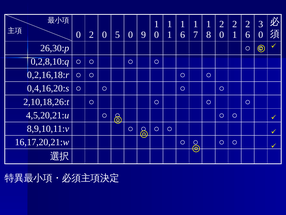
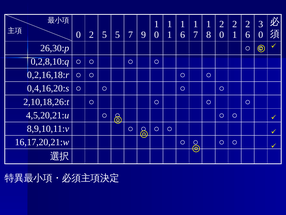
0 2 0: 0 -> 5
5 0: 0 -> 7
